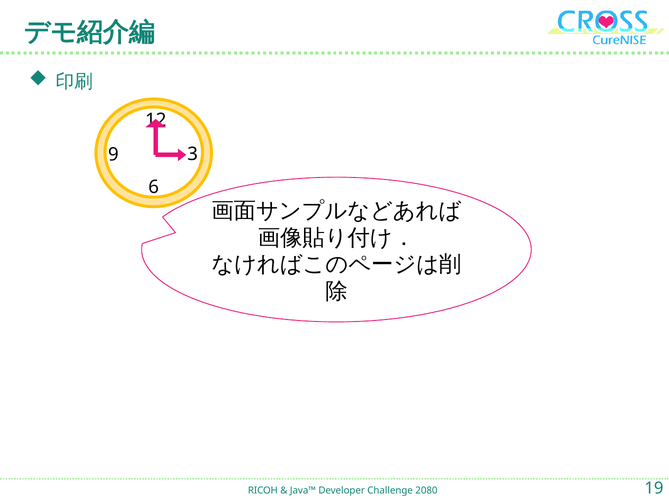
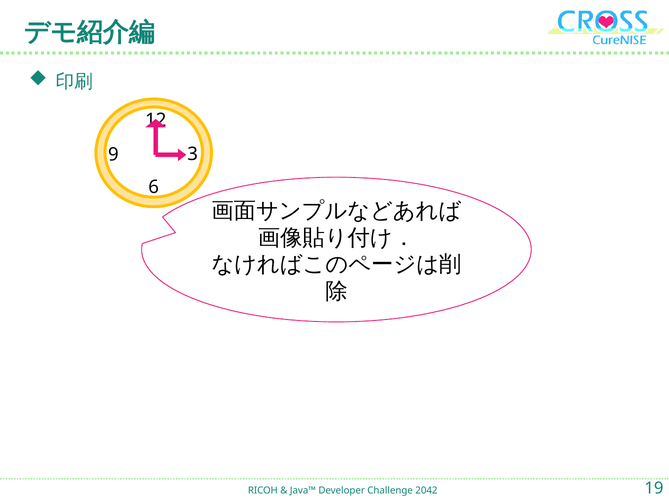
2080: 2080 -> 2042
